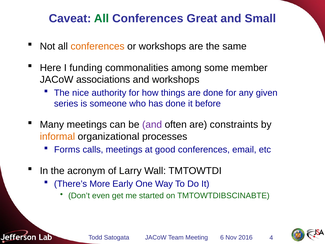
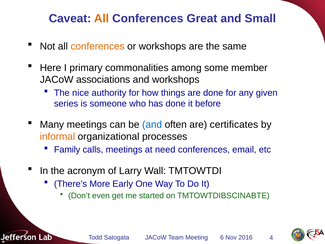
All at (101, 18) colour: green -> orange
funding: funding -> primary
and at (152, 125) colour: purple -> blue
constraints: constraints -> certificates
Forms: Forms -> Family
good: good -> need
